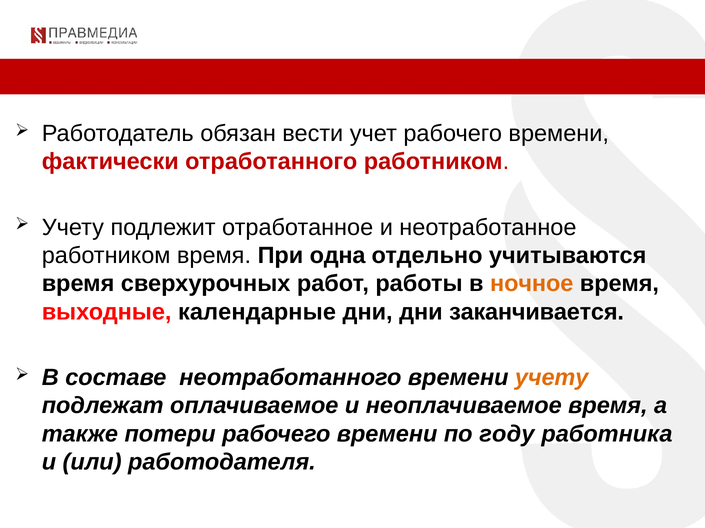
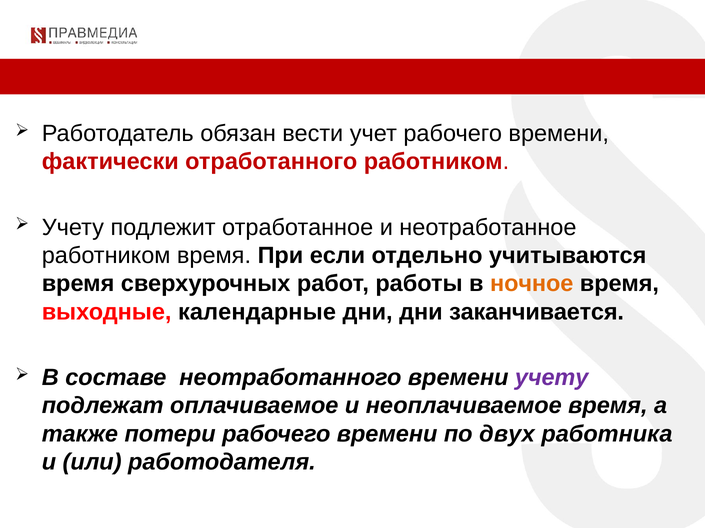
одна: одна -> если
учету at (552, 378) colour: orange -> purple
году: году -> двух
